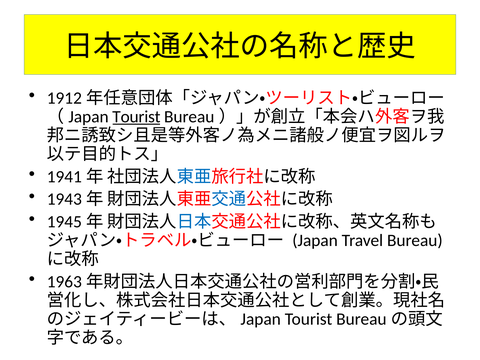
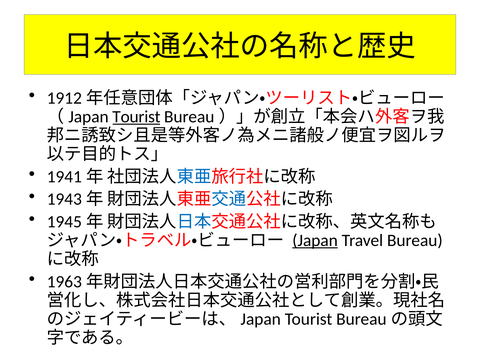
Japan at (315, 240) underline: none -> present
